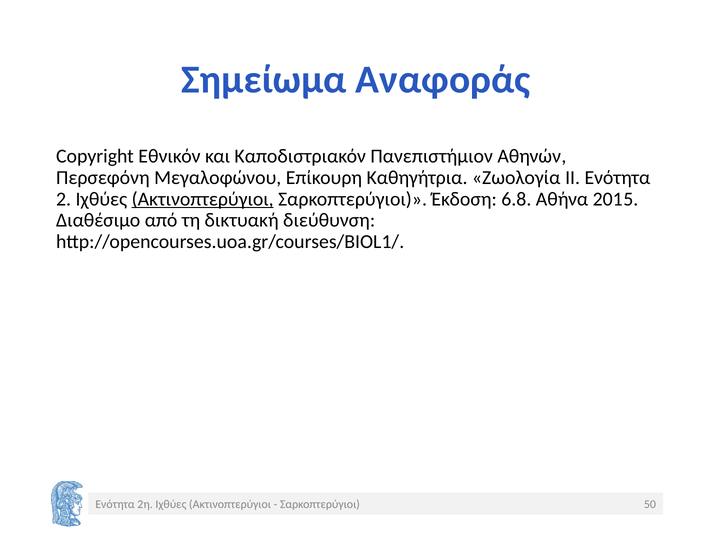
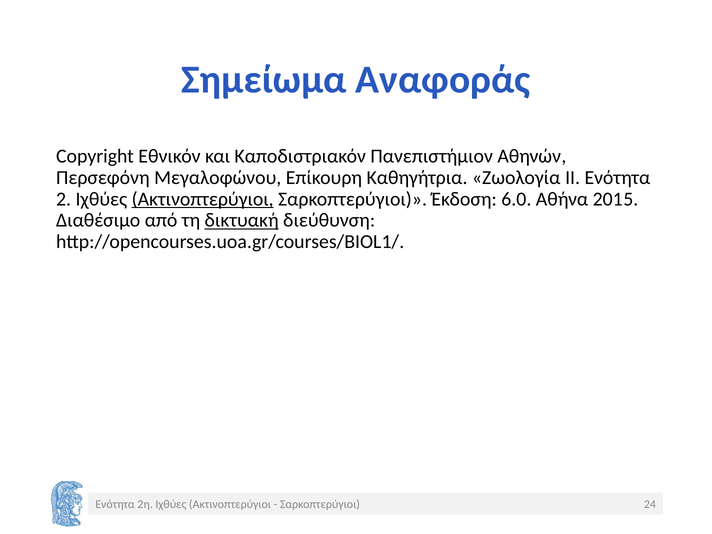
6.8: 6.8 -> 6.0
δικτυακή underline: none -> present
50: 50 -> 24
